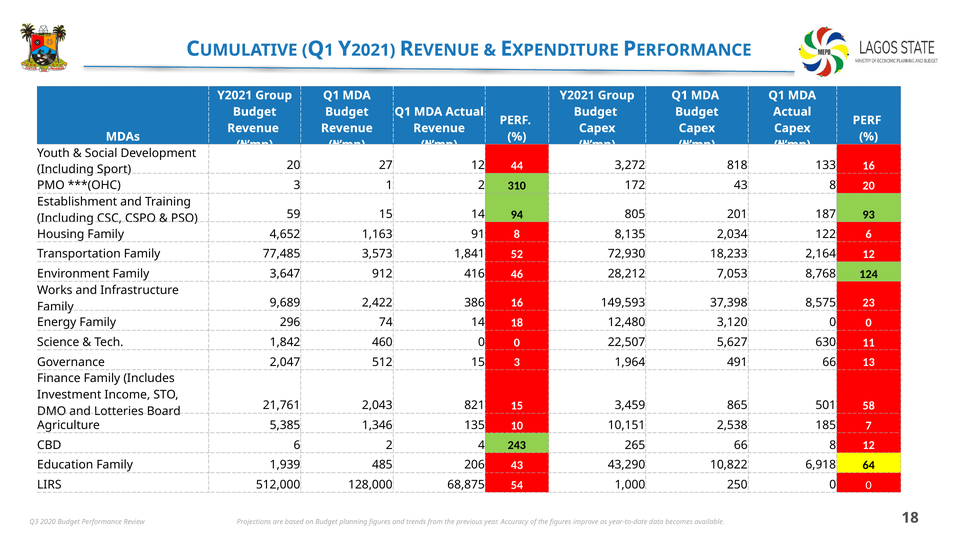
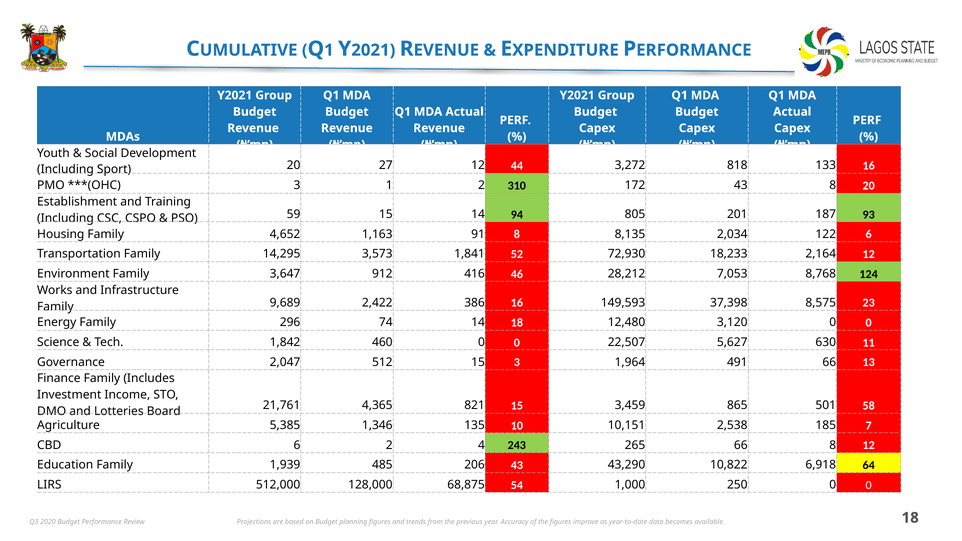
77,485: 77,485 -> 14,295
2,043: 2,043 -> 4,365
